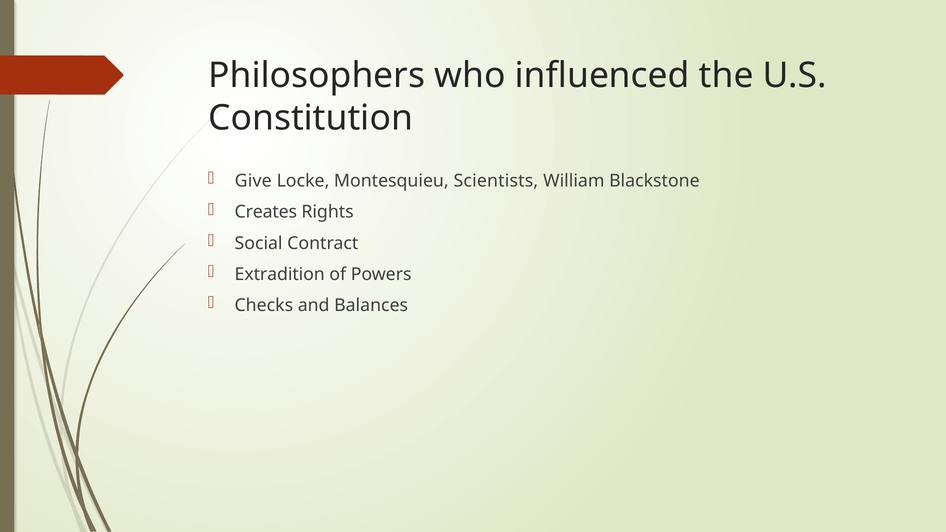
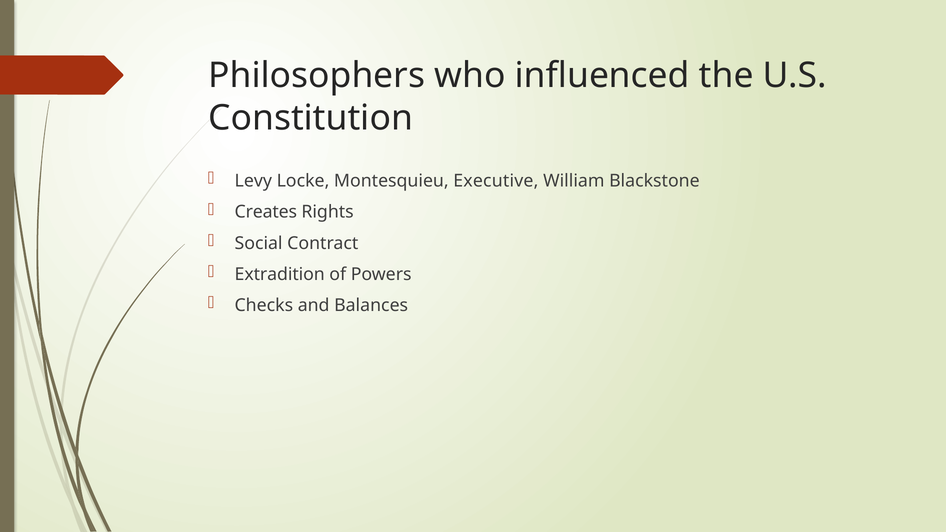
Give: Give -> Levy
Scientists: Scientists -> Executive
